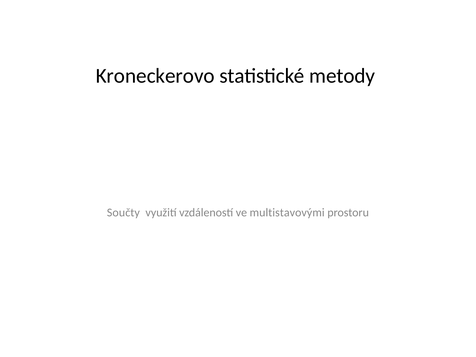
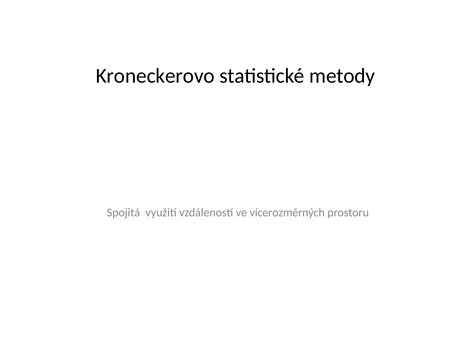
Součty: Součty -> Spojitá
multistavovými: multistavovými -> vícerozměrných
